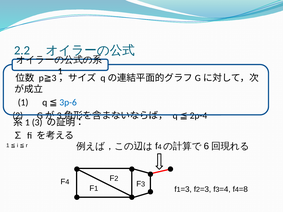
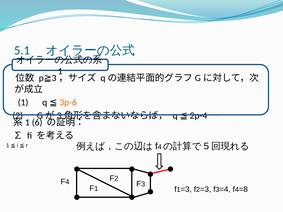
2.2: 2.2 -> 5.1
3p-6 colour: blue -> orange
3 at (37, 123): 3 -> 6
6: 6 -> 5
